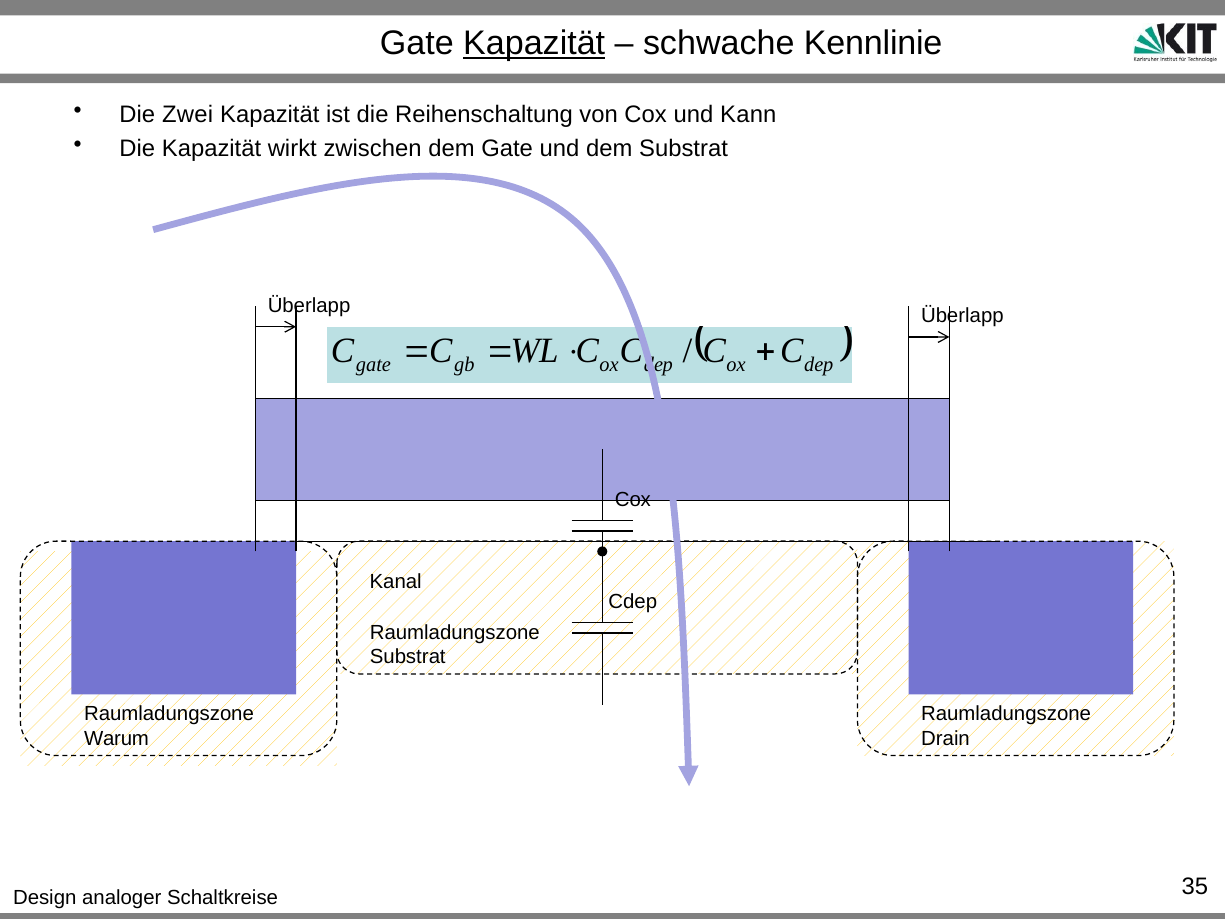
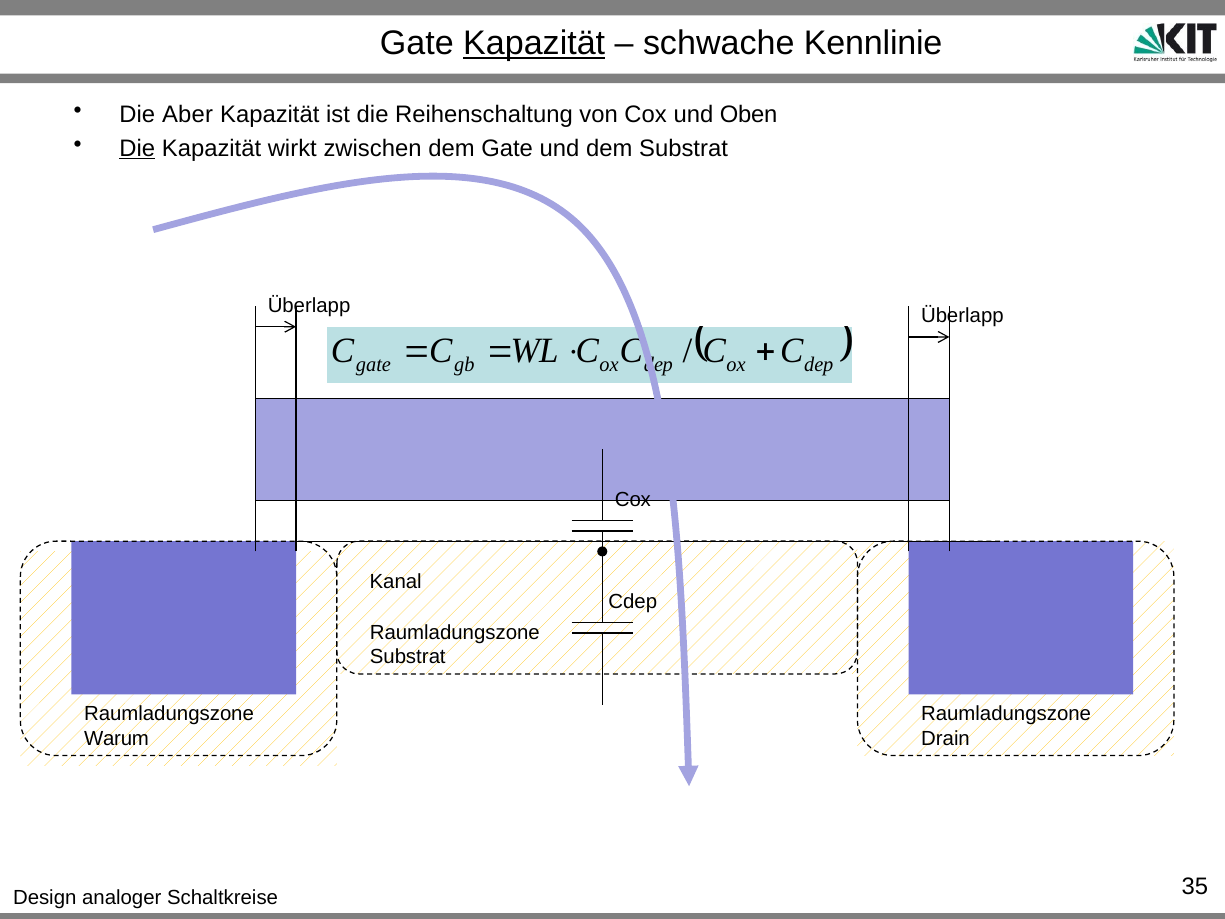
Zwei: Zwei -> Aber
Kann: Kann -> Oben
Die at (137, 148) underline: none -> present
